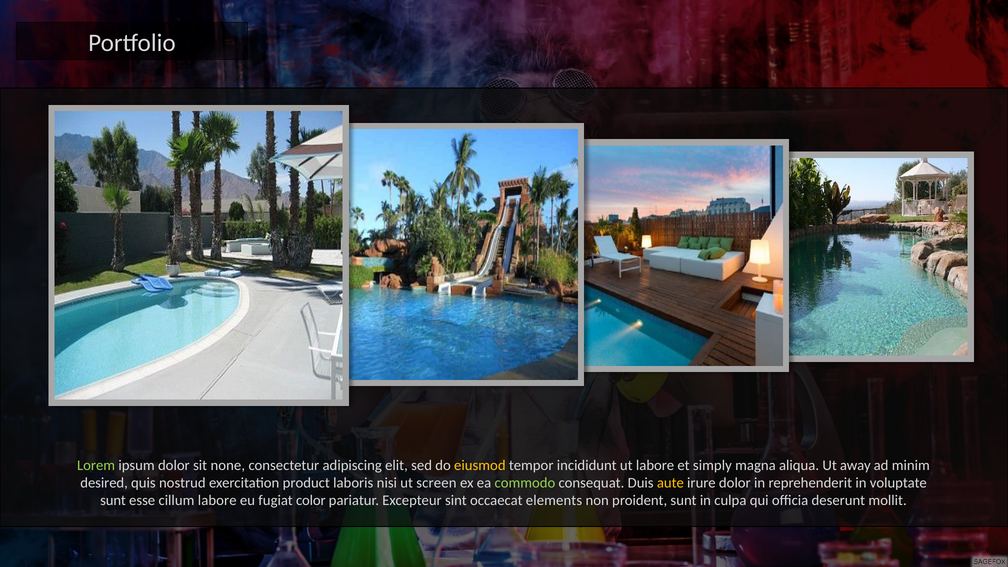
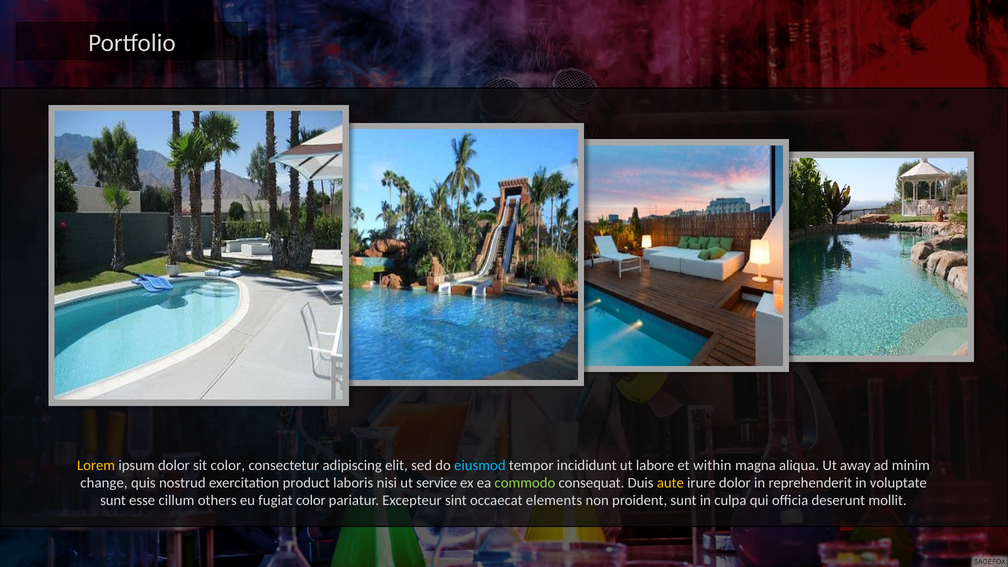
Lorem colour: light green -> yellow
sit none: none -> color
eiusmod colour: yellow -> light blue
simply: simply -> within
desired: desired -> change
screen: screen -> service
cillum labore: labore -> others
